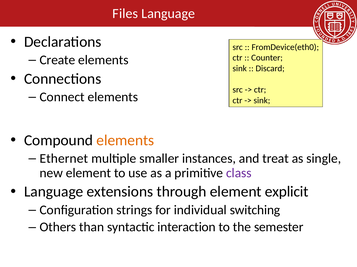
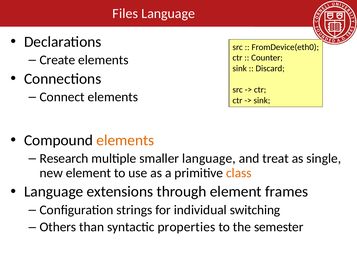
Ethernet: Ethernet -> Research
smaller instances: instances -> language
class colour: purple -> orange
explicit: explicit -> frames
interaction: interaction -> properties
